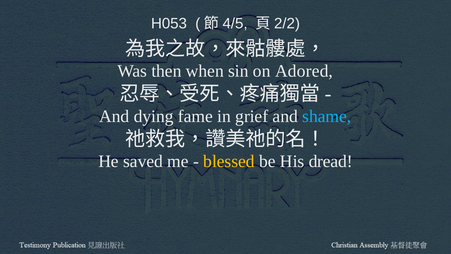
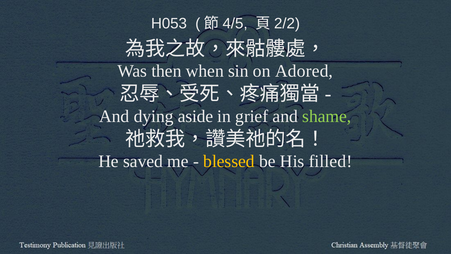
fame: fame -> aside
shame colour: light blue -> light green
dread: dread -> filled
